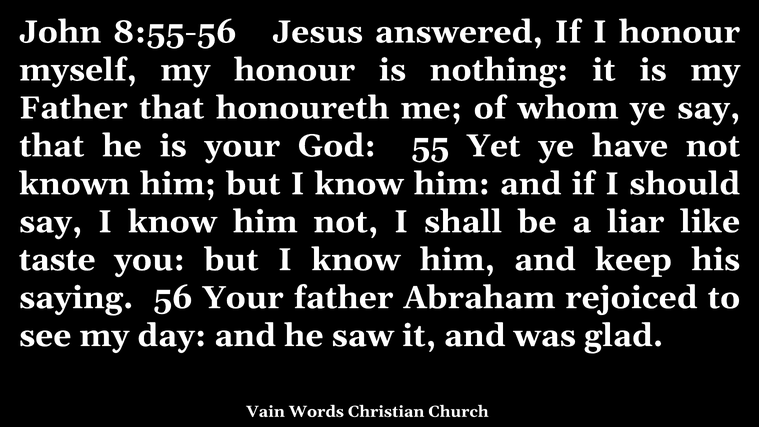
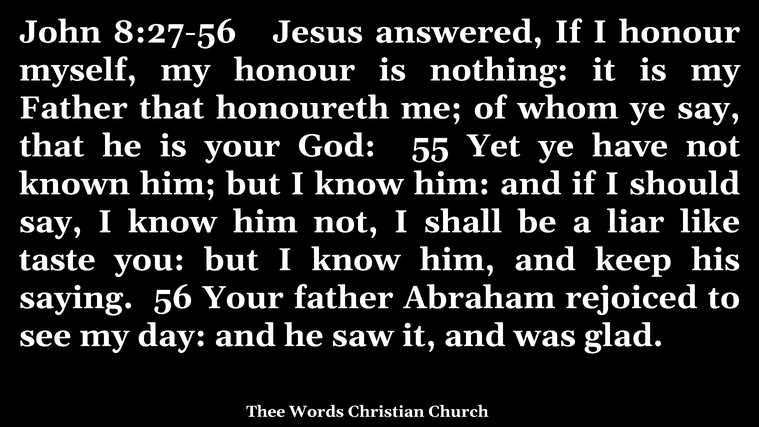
8:55-56: 8:55-56 -> 8:27-56
Vain: Vain -> Thee
